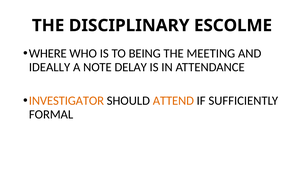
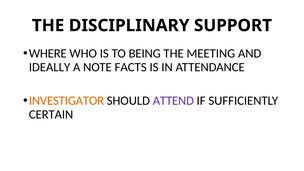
ESCOLME: ESCOLME -> SUPPORT
DELAY: DELAY -> FACTS
ATTEND colour: orange -> purple
FORMAL: FORMAL -> CERTAIN
